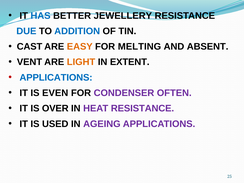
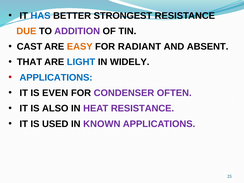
JEWELLERY: JEWELLERY -> STRONGEST
DUE colour: blue -> orange
ADDITION colour: blue -> purple
MELTING: MELTING -> RADIANT
VENT: VENT -> THAT
LIGHT colour: orange -> blue
EXTENT: EXTENT -> WIDELY
OVER: OVER -> ALSO
AGEING: AGEING -> KNOWN
